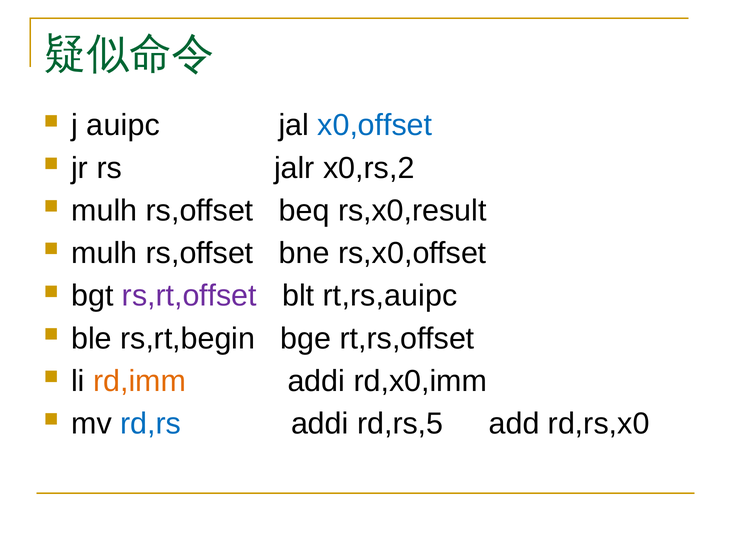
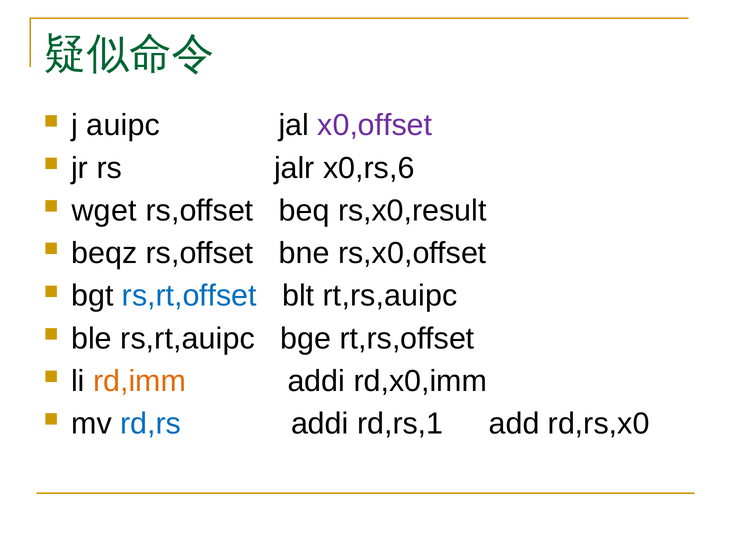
x0,offset colour: blue -> purple
x0,rs,2: x0,rs,2 -> x0,rs,6
mulh at (104, 211): mulh -> wget
mulh at (104, 253): mulh -> beqz
rs,rt,offset colour: purple -> blue
rs,rt,begin: rs,rt,begin -> rs,rt,auipc
rd,rs,5: rd,rs,5 -> rd,rs,1
